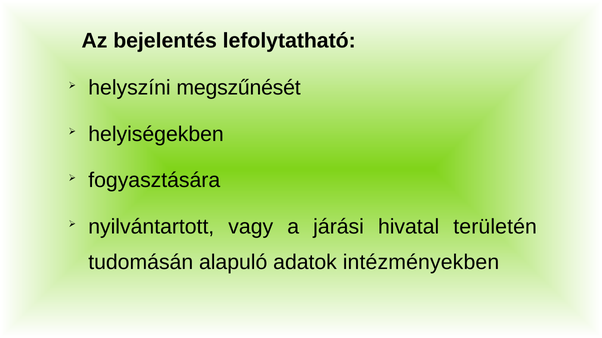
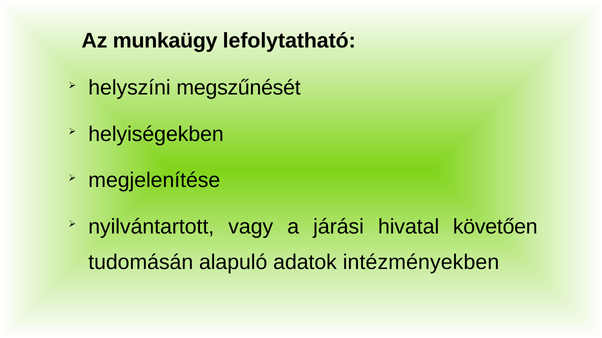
bejelentés: bejelentés -> munkaügy
fogyasztására: fogyasztására -> megjelenítése
területén: területén -> követően
